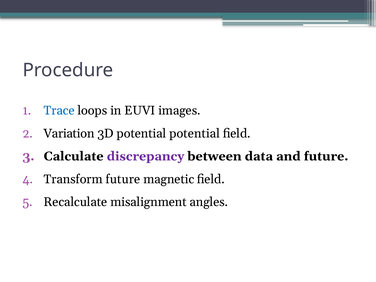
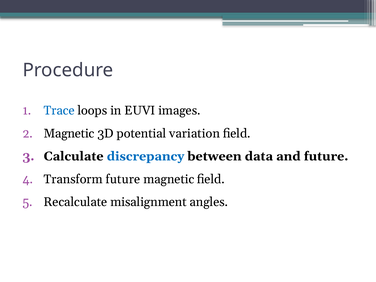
Variation at (69, 133): Variation -> Magnetic
potential potential: potential -> variation
discrepancy colour: purple -> blue
